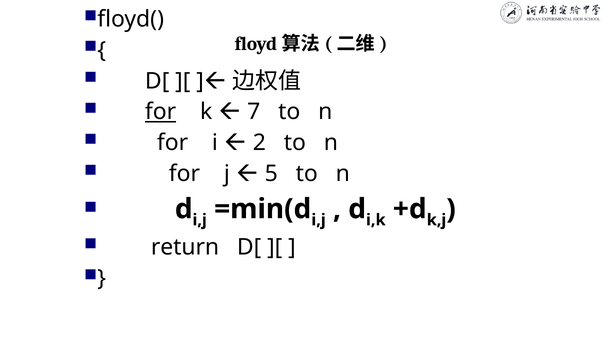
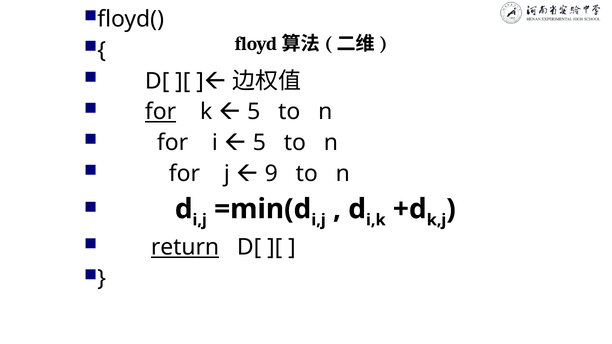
7 at (254, 112): 7 -> 5
2 at (259, 143): 2 -> 5
5: 5 -> 9
return underline: none -> present
